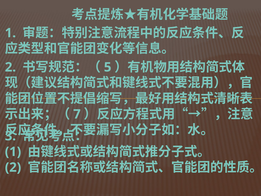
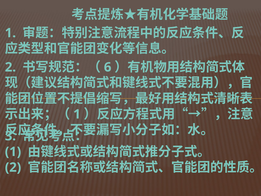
5: 5 -> 6
7 at (77, 114): 7 -> 1
